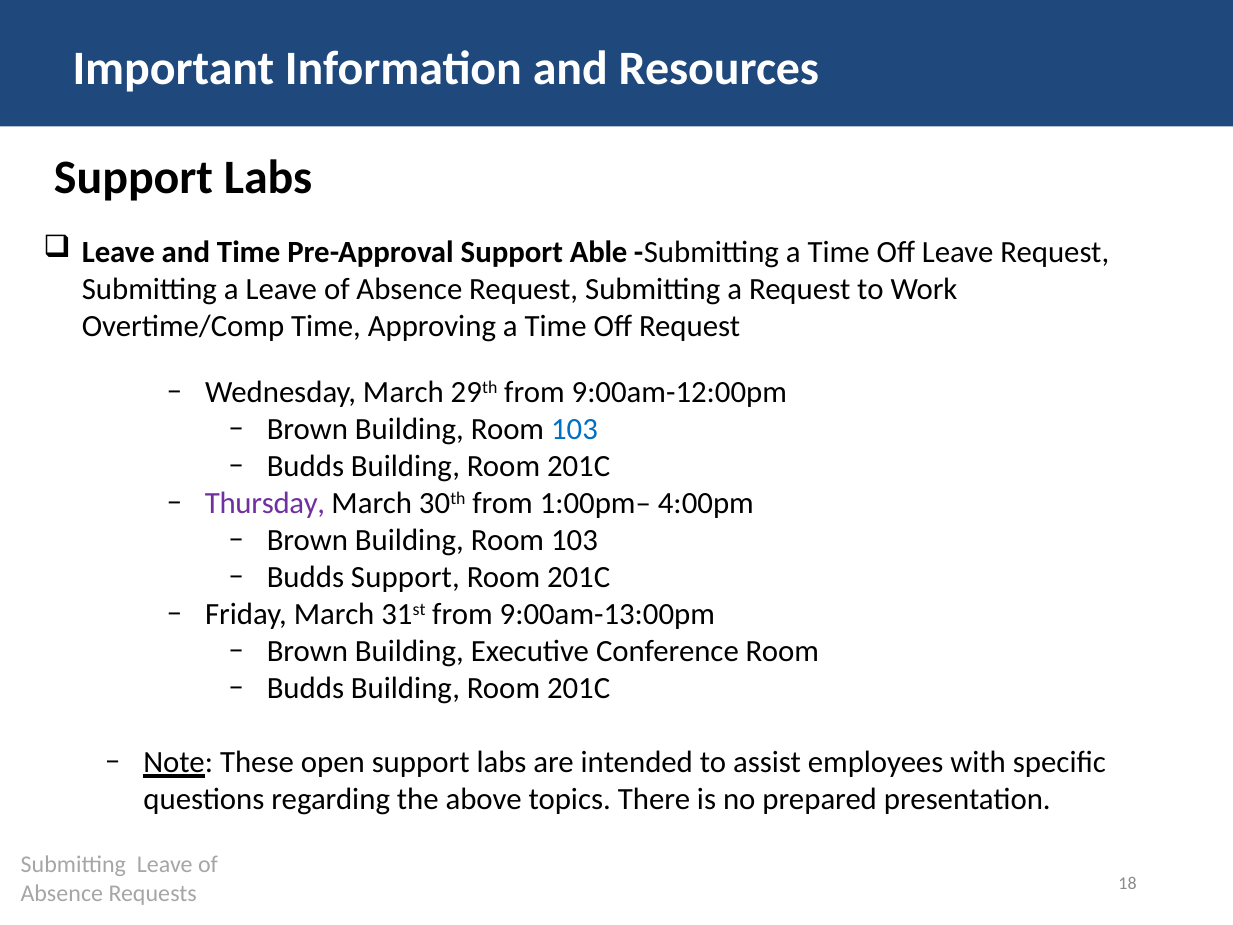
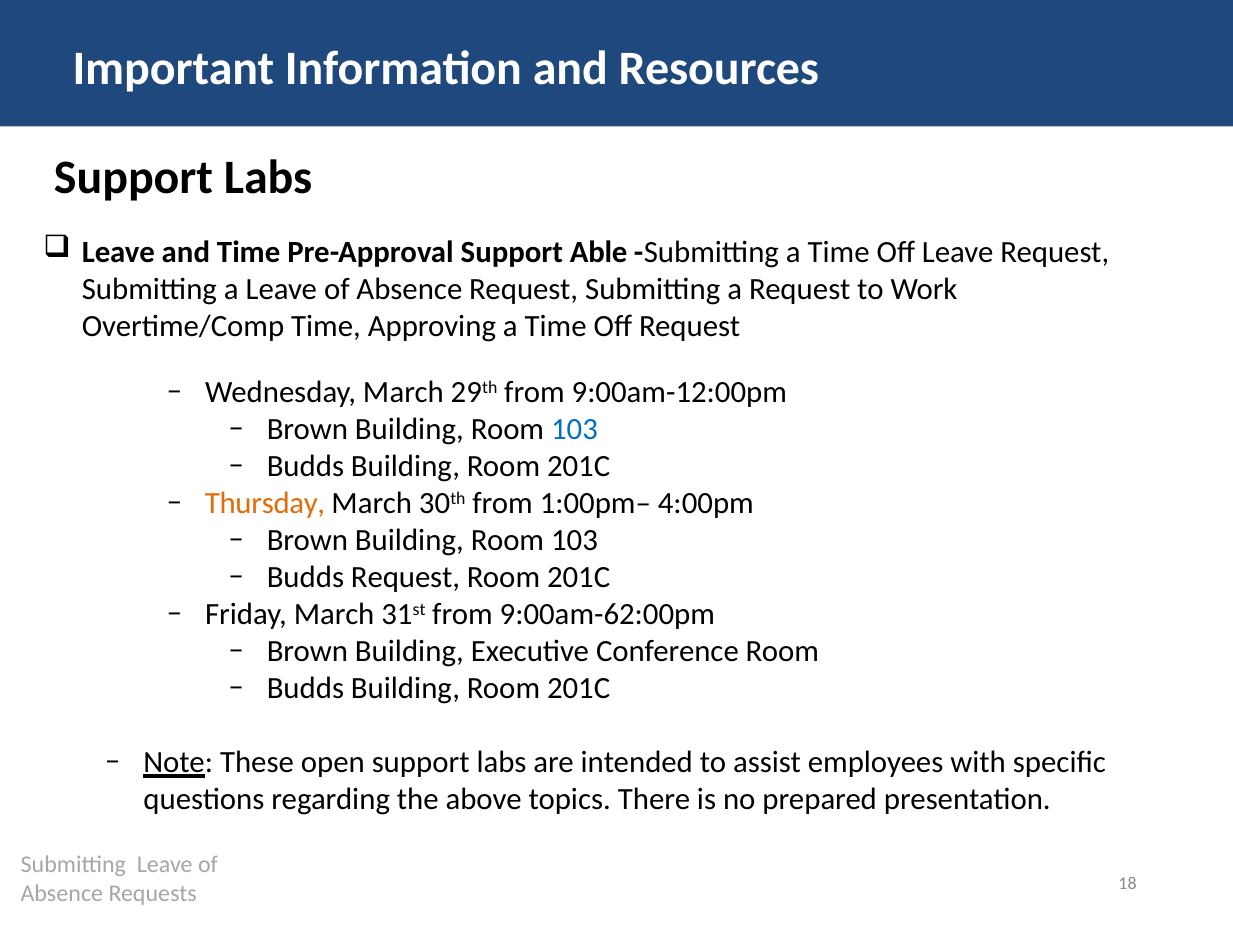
Thursday colour: purple -> orange
Budds Support: Support -> Request
9:00am-13:00pm: 9:00am-13:00pm -> 9:00am-62:00pm
